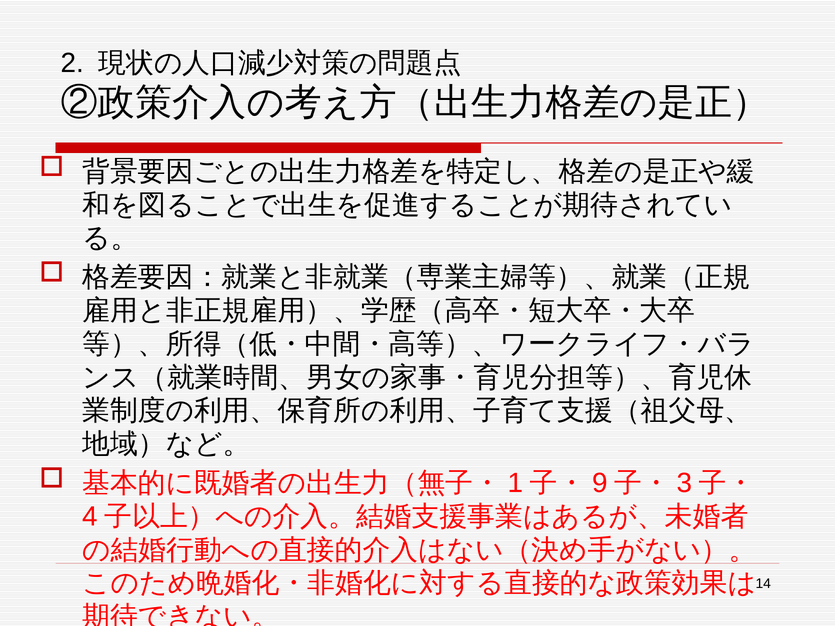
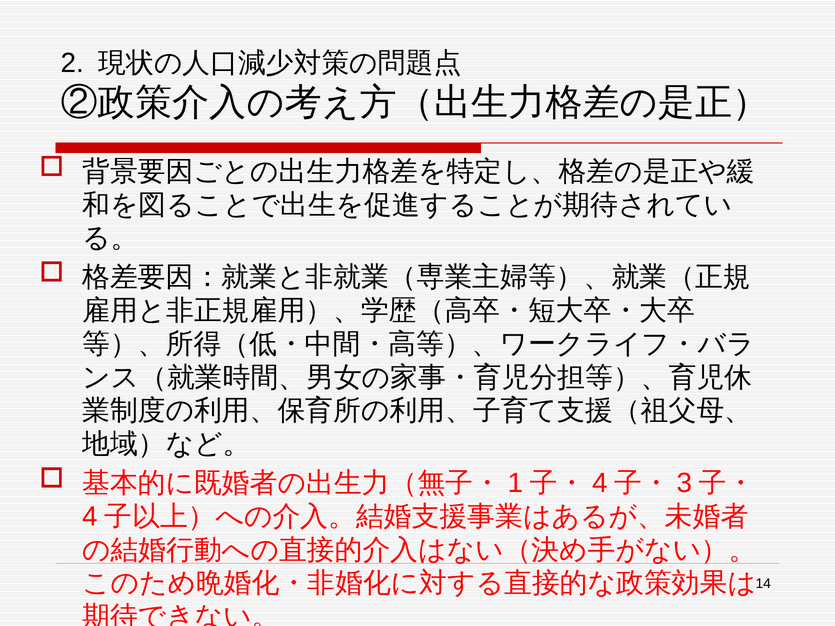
9 at (600, 483): 9 -> 4
